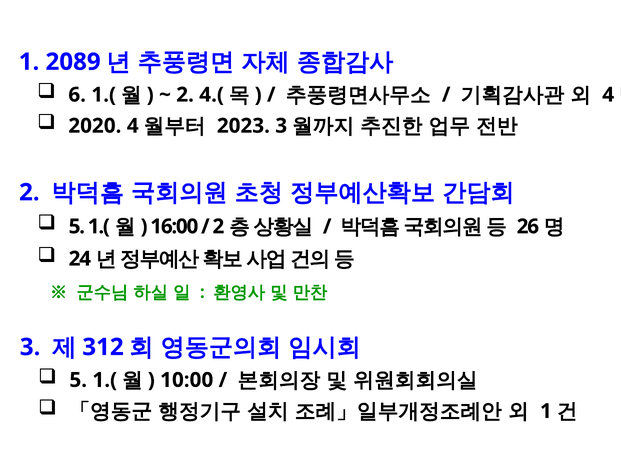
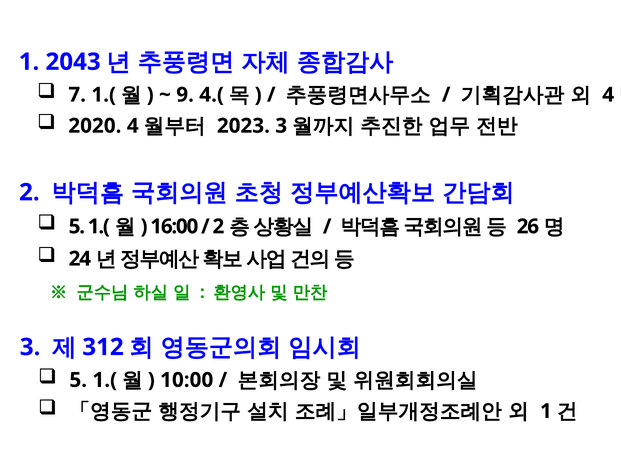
2089: 2089 -> 2043
6: 6 -> 7
2 at (185, 95): 2 -> 9
